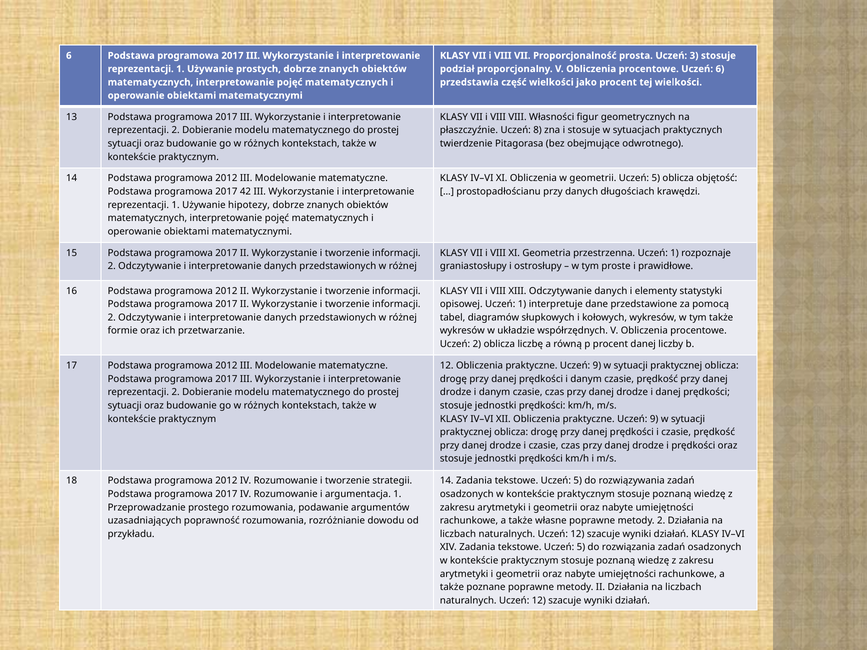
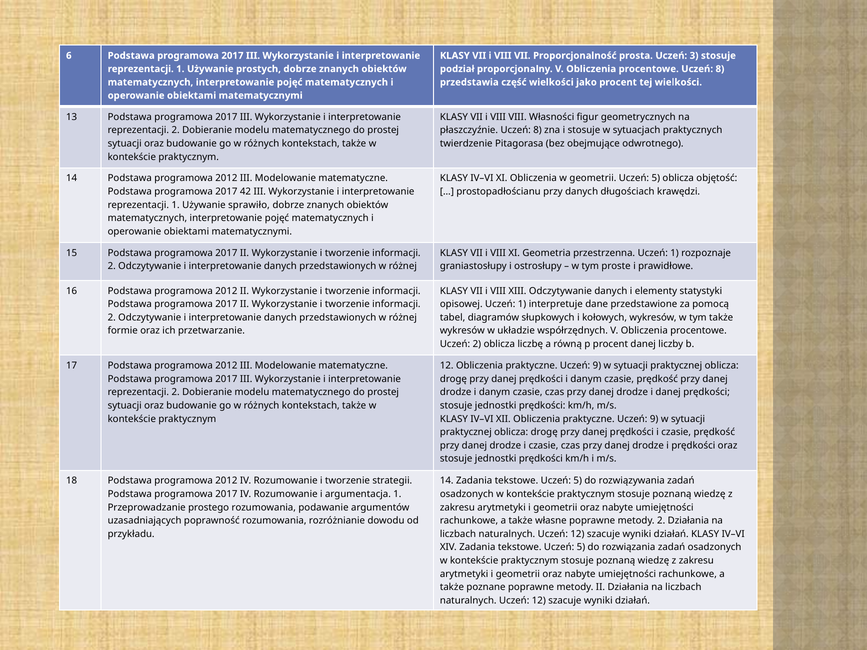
procentowe Uczeń 6: 6 -> 8
hipotezy: hipotezy -> sprawiło
